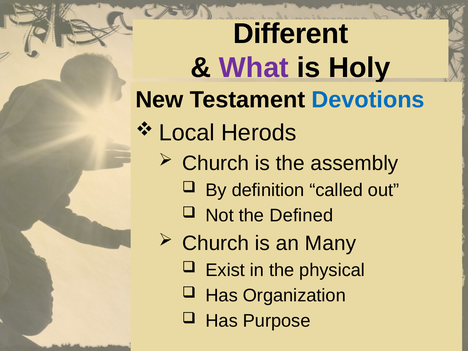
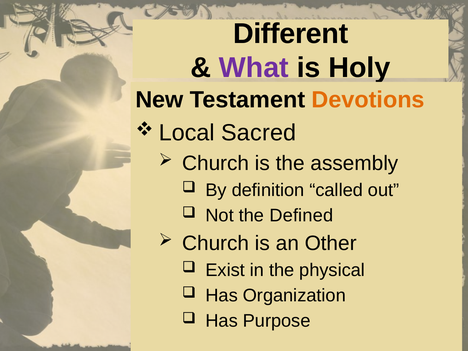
Devotions colour: blue -> orange
Herods: Herods -> Sacred
Many: Many -> Other
